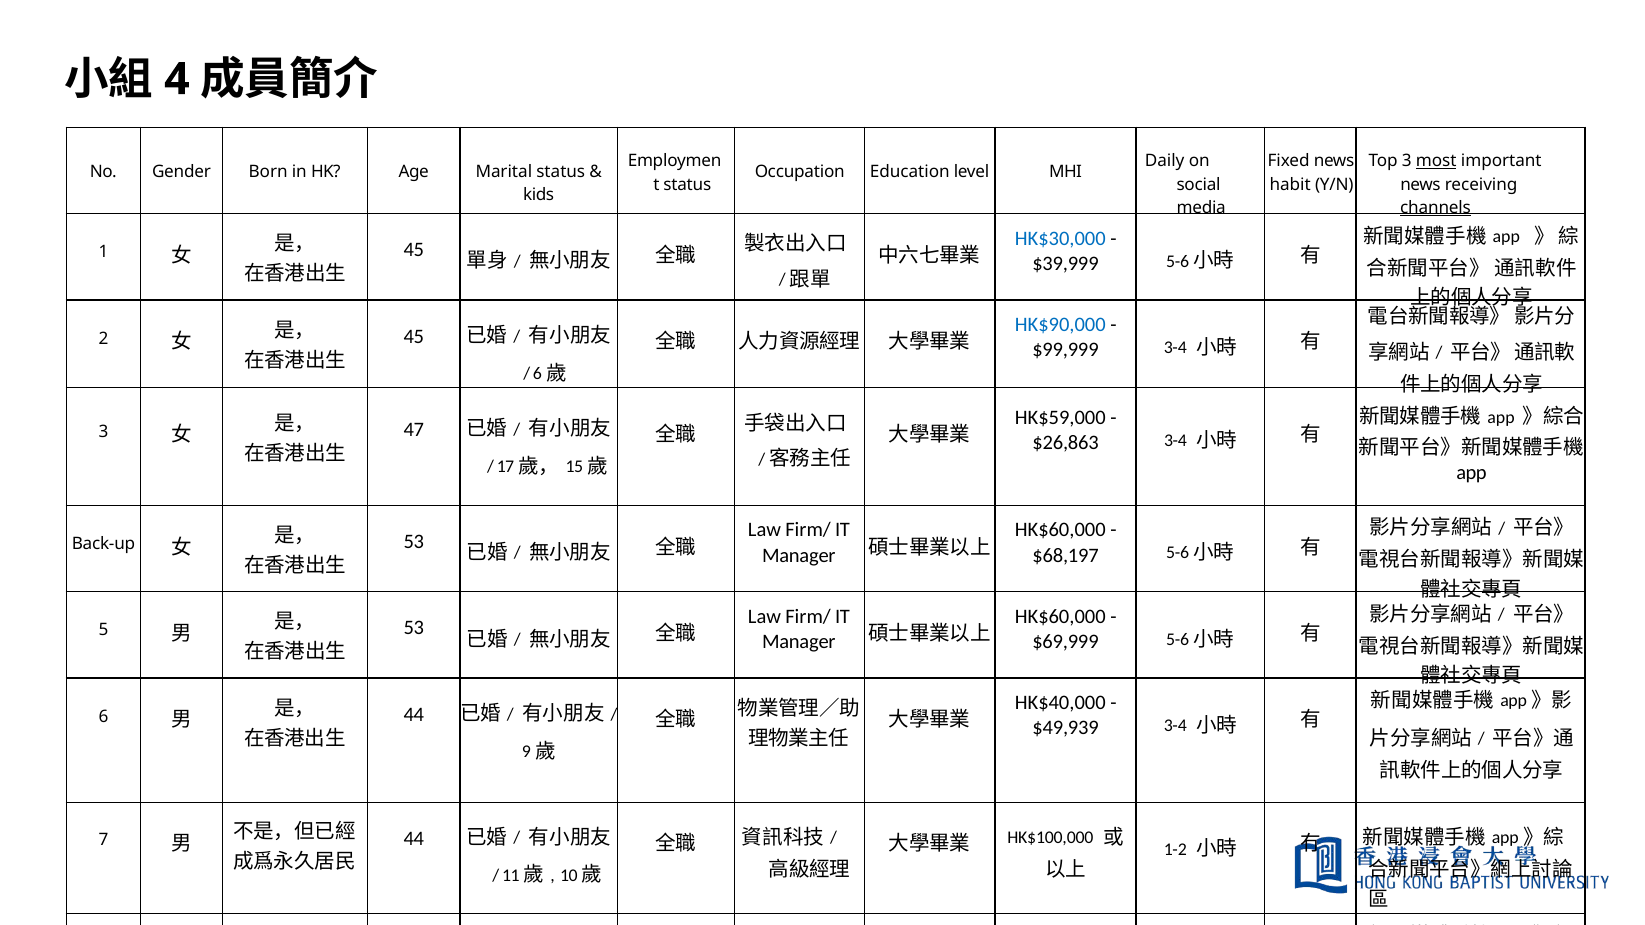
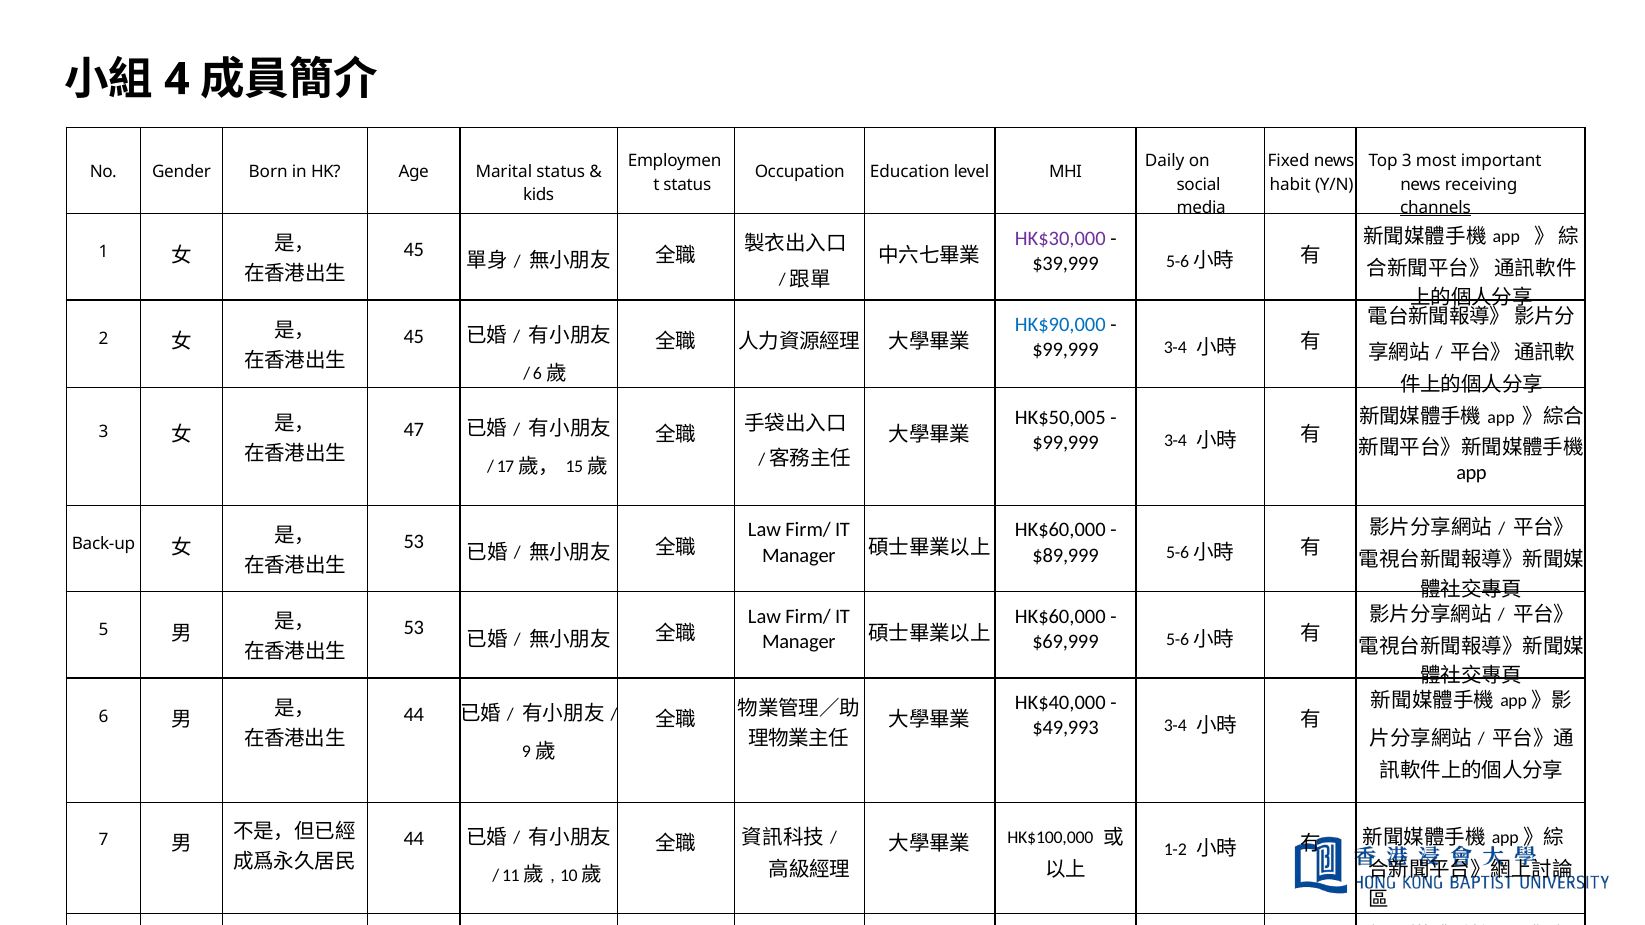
most underline: present -> none
HK$30,000 colour: blue -> purple
HK$59,000: HK$59,000 -> HK$50,005
$26,863 at (1066, 443): $26,863 -> $99,999
$68,197: $68,197 -> $89,999
$49,939: $49,939 -> $49,993
